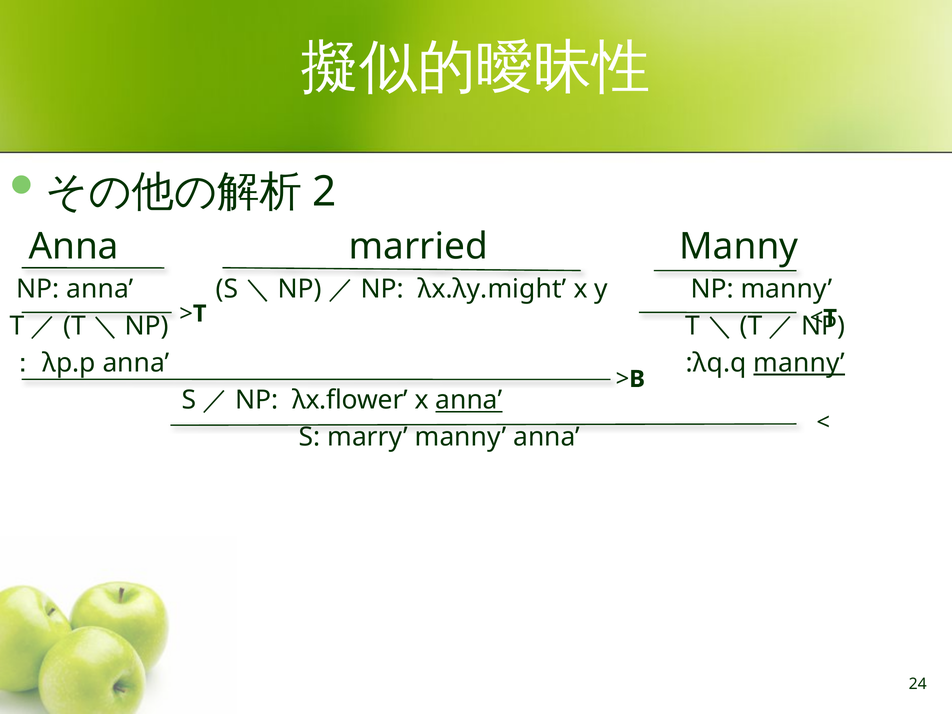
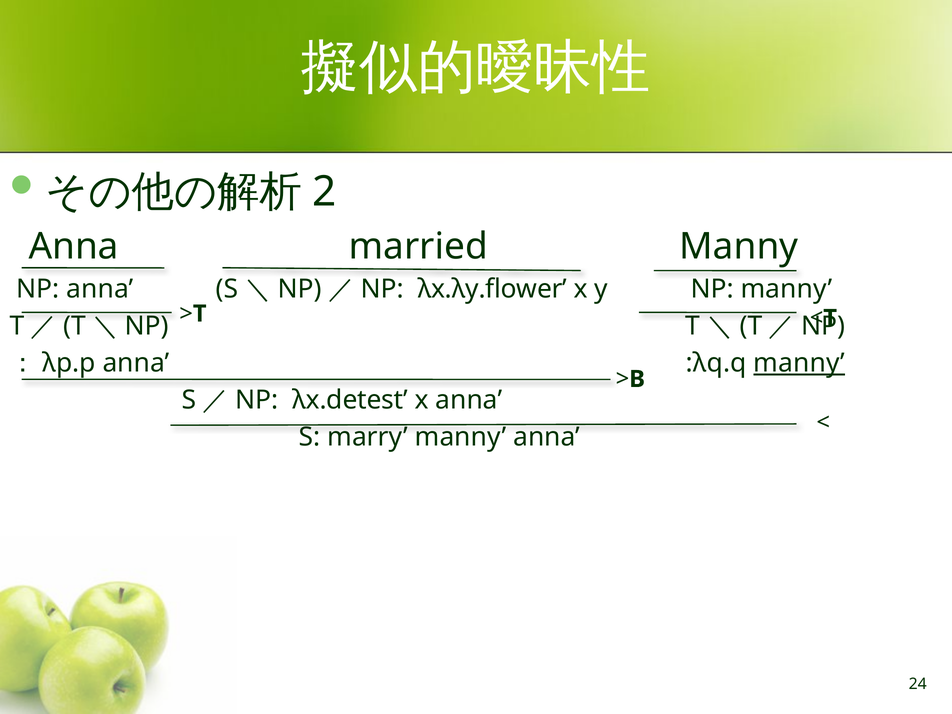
λx.λy.might: λx.λy.might -> λx.λy.flower
λx.flower: λx.flower -> λx.detest
anna at (469, 400) underline: present -> none
